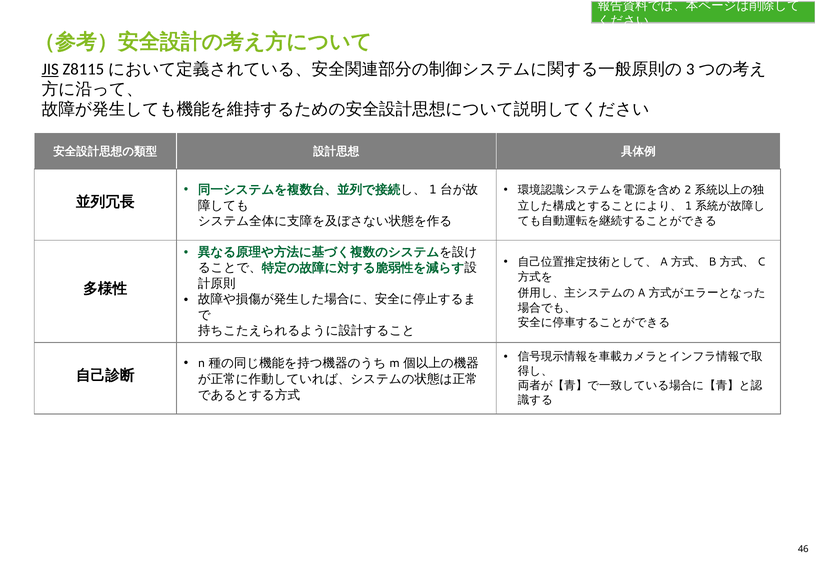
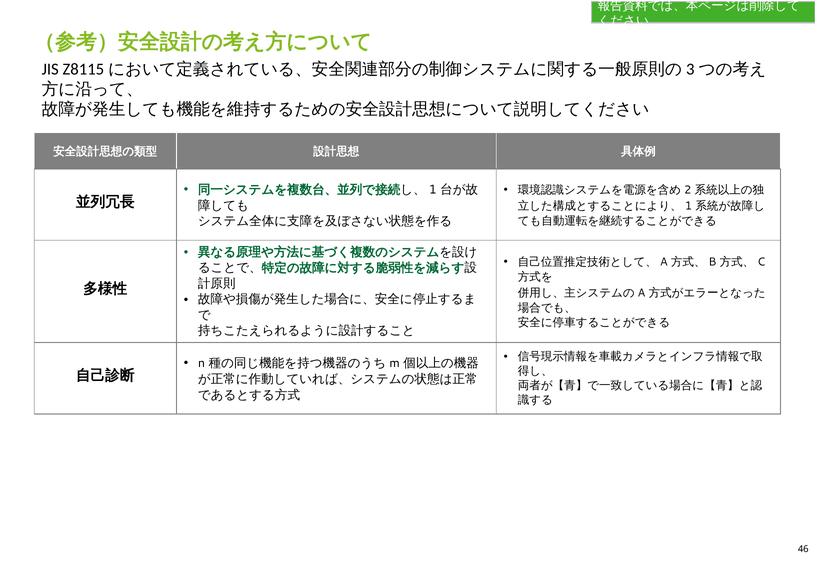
JIS underline: present -> none
